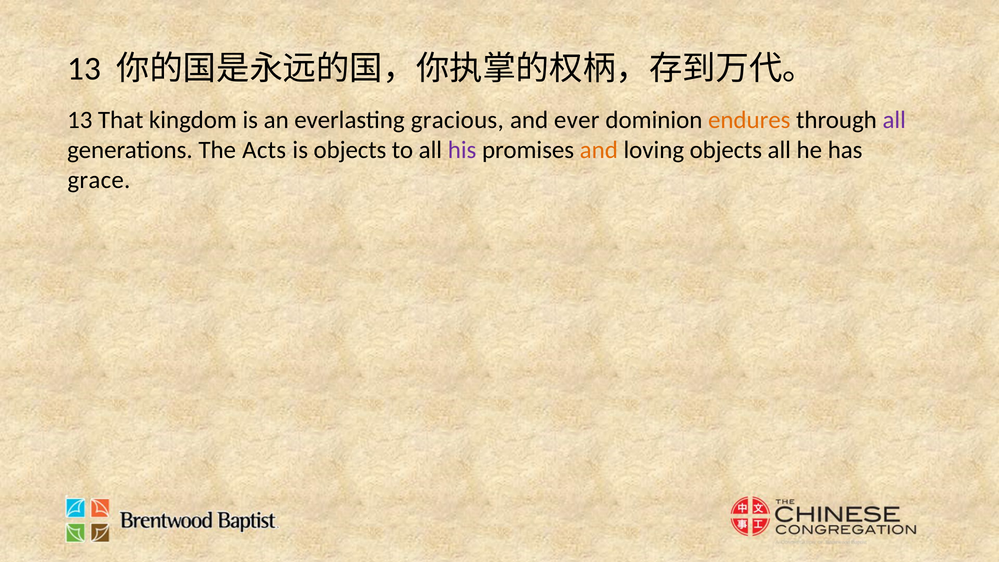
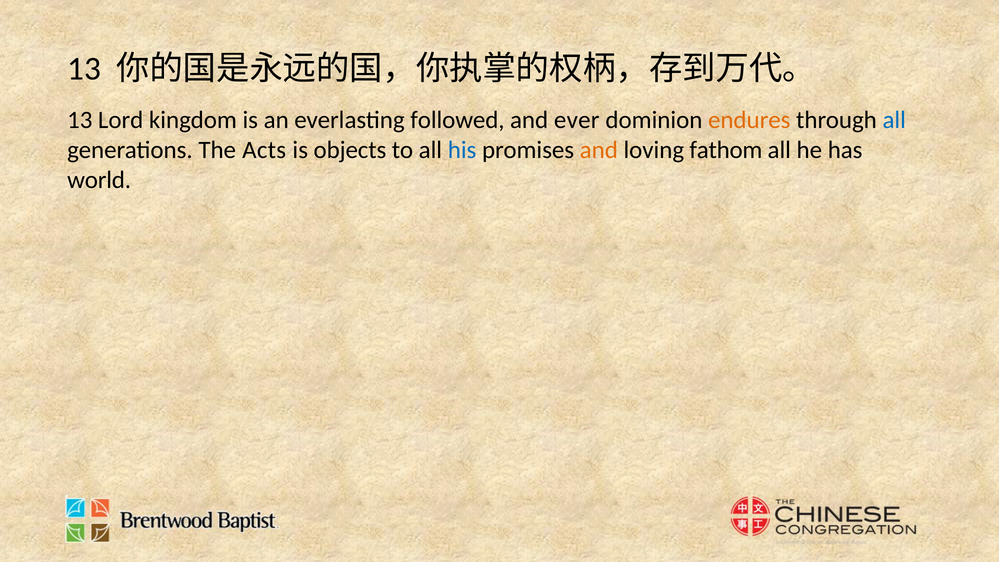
That: That -> Lord
gracious: gracious -> followed
all at (894, 120) colour: purple -> blue
his colour: purple -> blue
loving objects: objects -> fathom
grace: grace -> world
